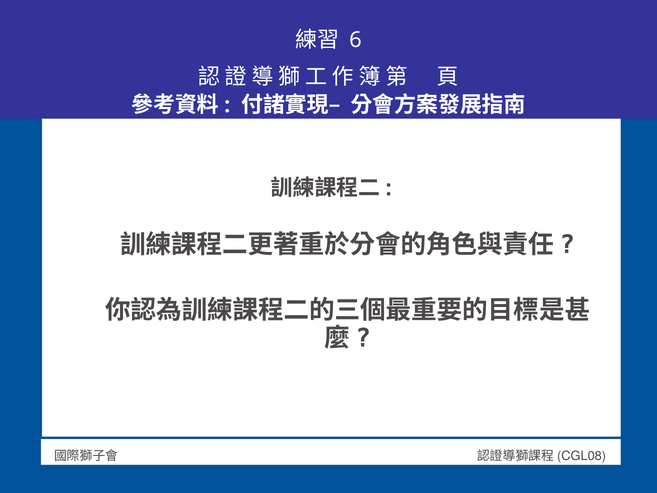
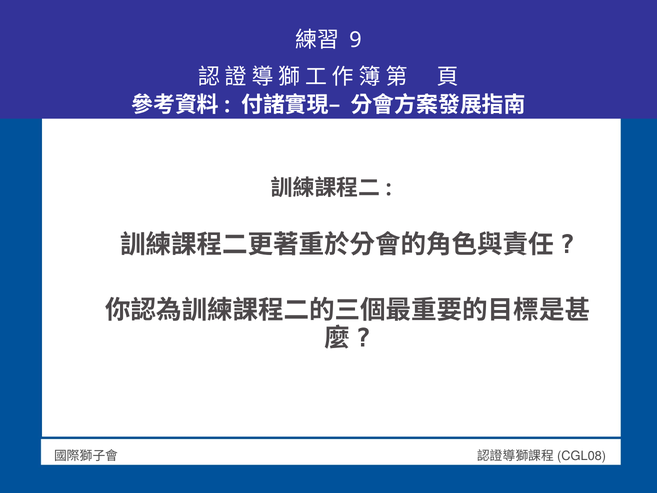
6: 6 -> 9
